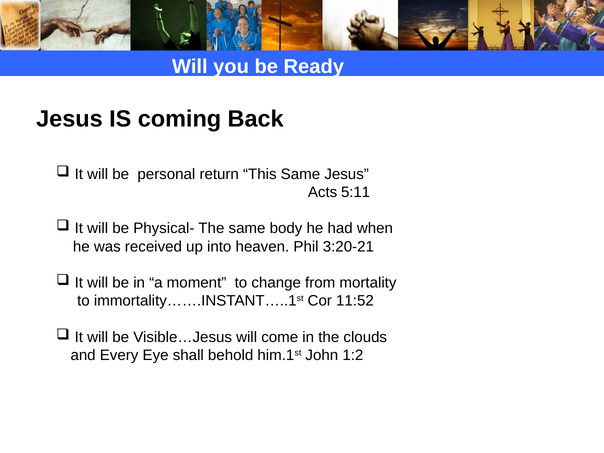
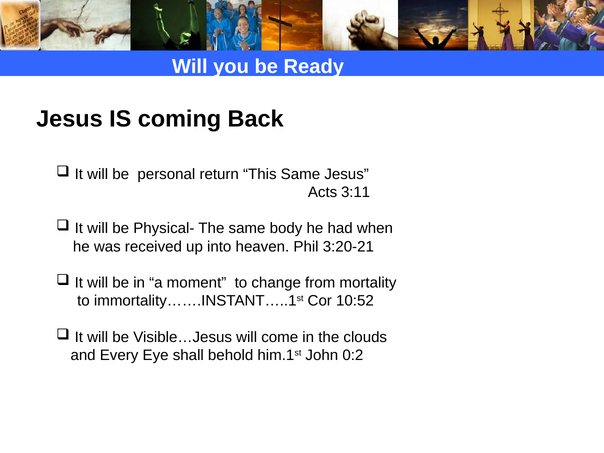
5:11: 5:11 -> 3:11
11:52: 11:52 -> 10:52
1:2: 1:2 -> 0:2
